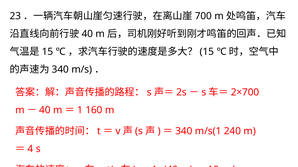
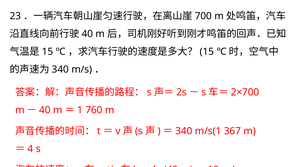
160: 160 -> 760
240: 240 -> 367
